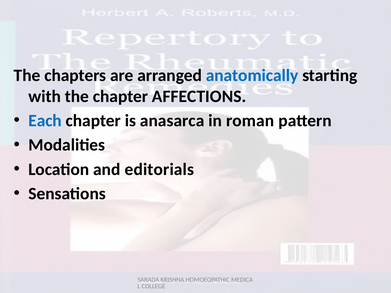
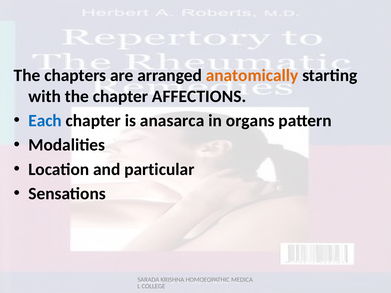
anatomically colour: blue -> orange
roman: roman -> organs
editorials: editorials -> particular
